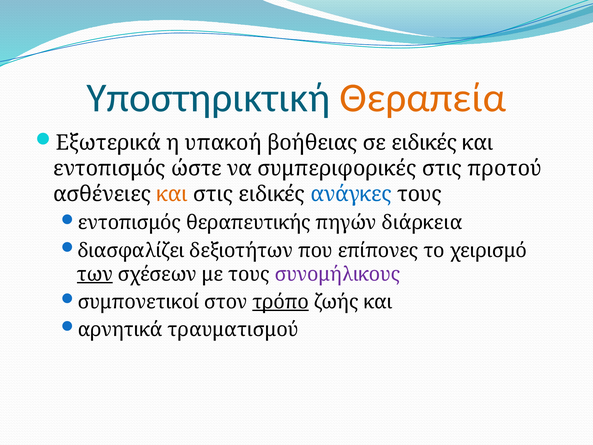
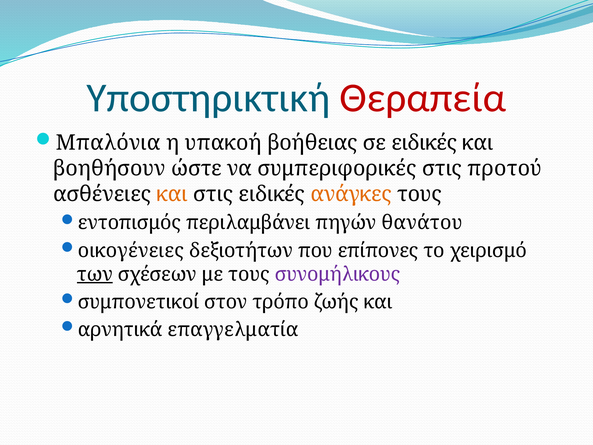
Θεραπεία colour: orange -> red
Εξωτερικά: Εξωτερικά -> Μπαλόνια
εντοπισμός at (109, 168): εντοπισμός -> βοηθήσουν
ανάγκες colour: blue -> orange
θεραπευτικής: θεραπευτικής -> περιλαμβάνει
διάρκεια: διάρκεια -> θανάτου
διασφαλίζει: διασφαλίζει -> οικογένειες
τρόπο underline: present -> none
τραυματισμού: τραυματισμού -> επαγγελματία
